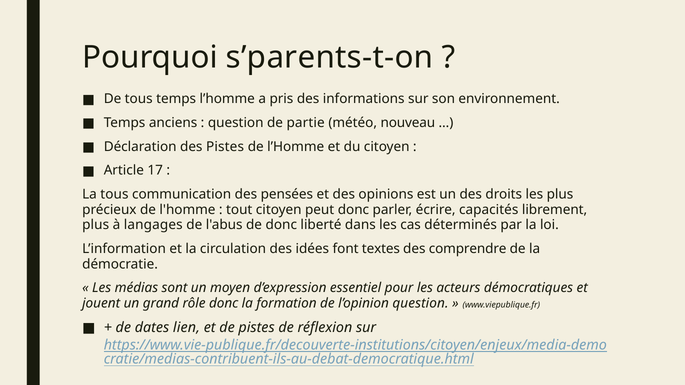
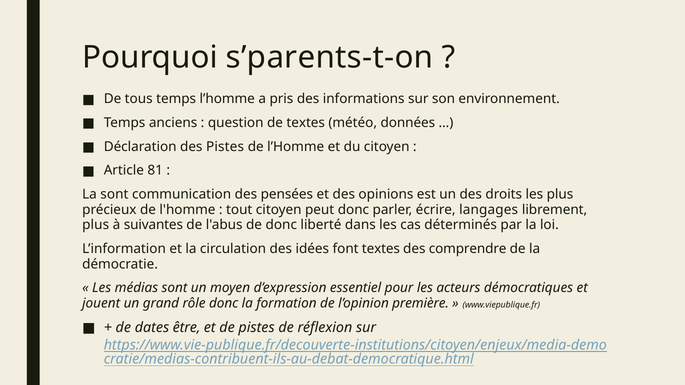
de partie: partie -> textes
nouveau: nouveau -> données
17: 17 -> 81
La tous: tous -> sont
capacités: capacités -> langages
langages: langages -> suivantes
l’opinion question: question -> première
lien: lien -> être
